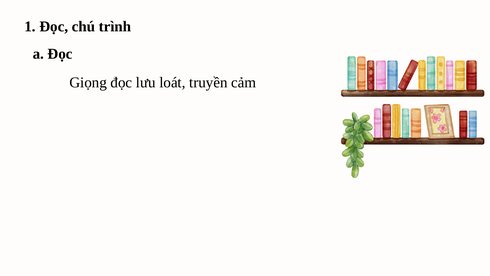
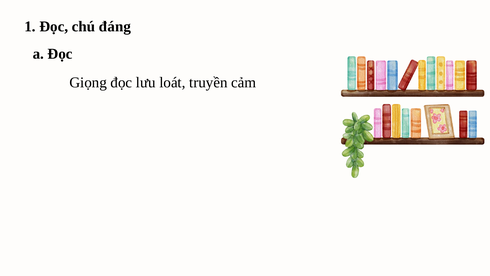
trình: trình -> đáng
